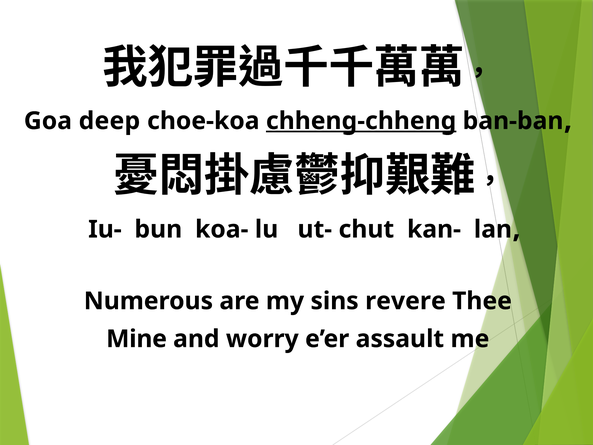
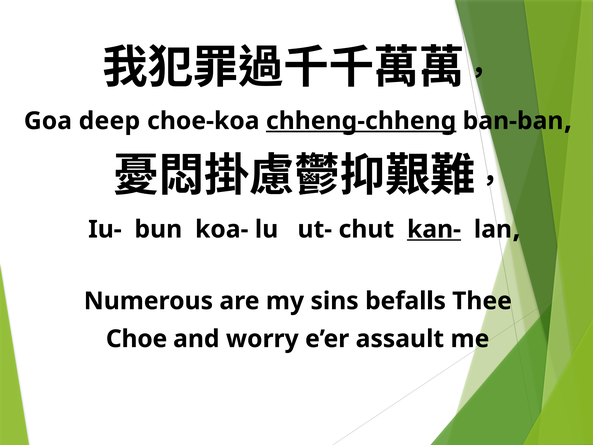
kan- underline: none -> present
revere: revere -> befalls
Mine: Mine -> Choe
